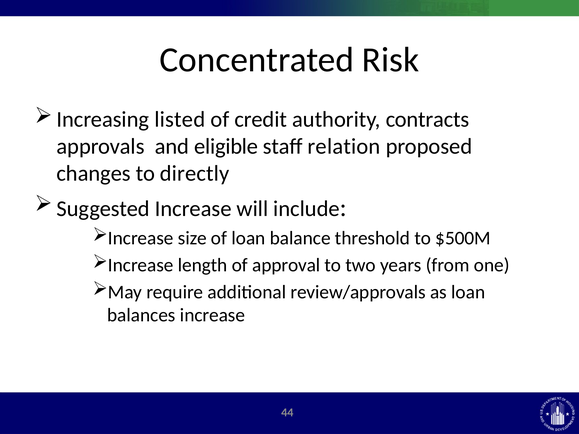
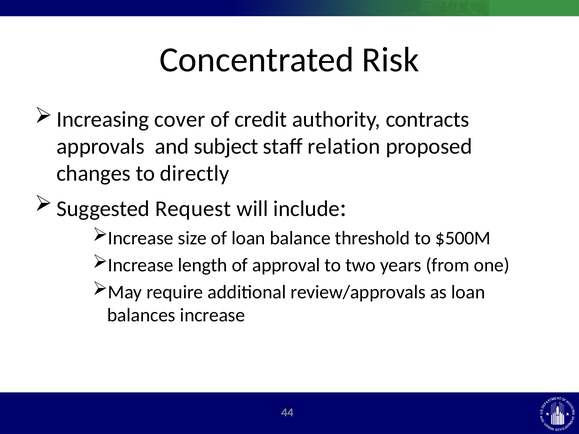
listed: listed -> cover
eligible: eligible -> subject
Suggested Increase: Increase -> Request
